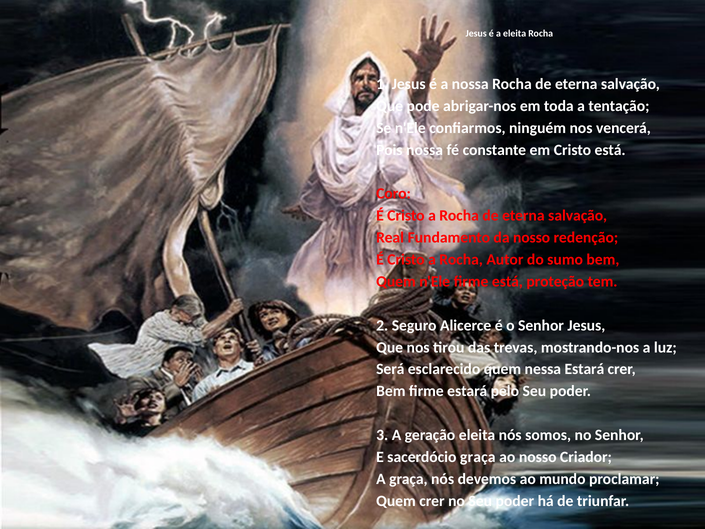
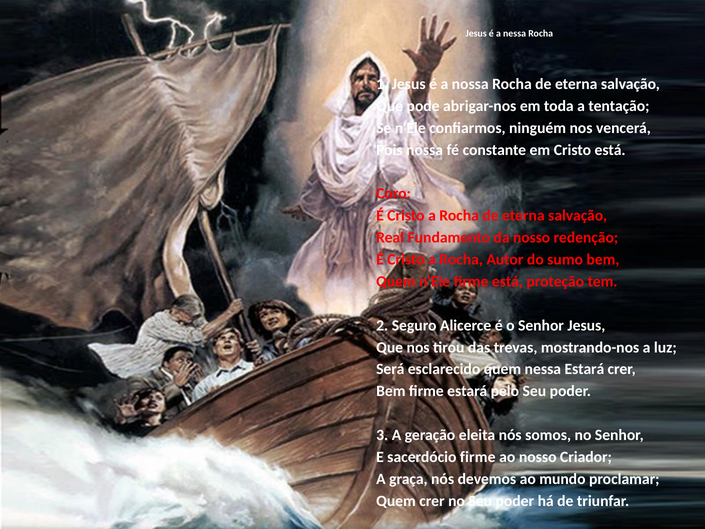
a eleita: eleita -> nessa
sacerdócio graça: graça -> firme
